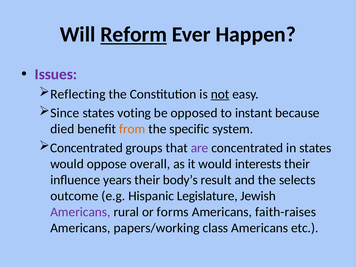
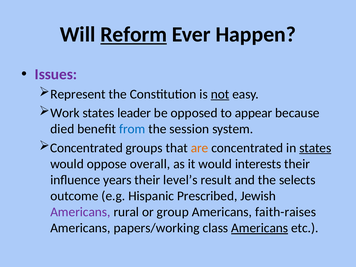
Reflecting: Reflecting -> Represent
Since: Since -> Work
voting: voting -> leader
instant: instant -> appear
from colour: orange -> blue
specific: specific -> session
are colour: purple -> orange
states at (315, 148) underline: none -> present
body’s: body’s -> level’s
Legislature: Legislature -> Prescribed
forms: forms -> group
Americans at (260, 228) underline: none -> present
